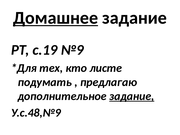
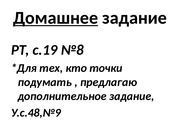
№9: №9 -> №8
листе: листе -> точки
задание at (132, 96) underline: present -> none
